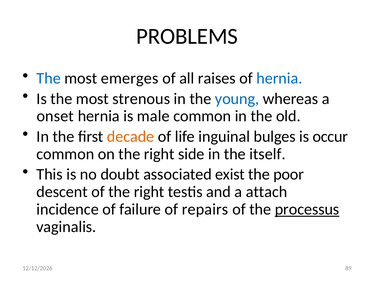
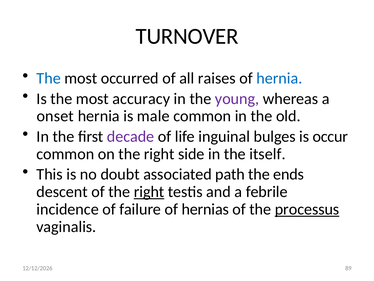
PROBLEMS: PROBLEMS -> TURNOVER
emerges: emerges -> occurred
strenous: strenous -> accuracy
young colour: blue -> purple
decade colour: orange -> purple
exist: exist -> path
poor: poor -> ends
right at (149, 192) underline: none -> present
attach: attach -> febrile
repairs: repairs -> hernias
